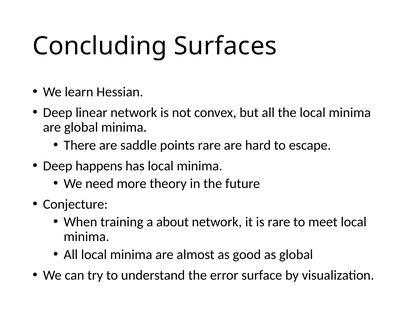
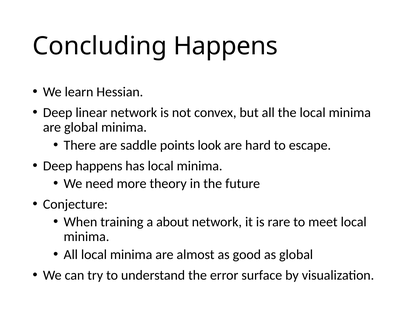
Concluding Surfaces: Surfaces -> Happens
points rare: rare -> look
